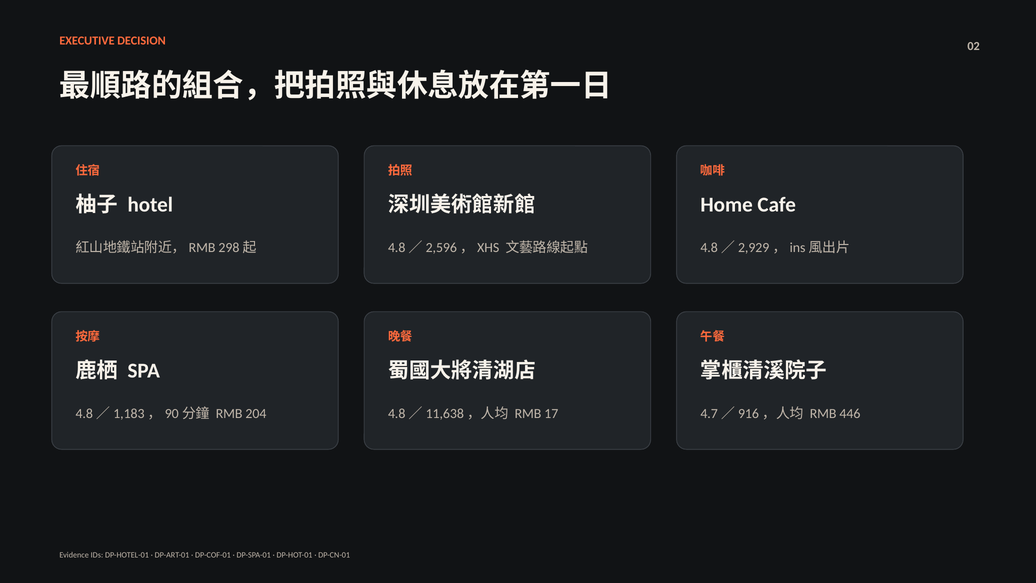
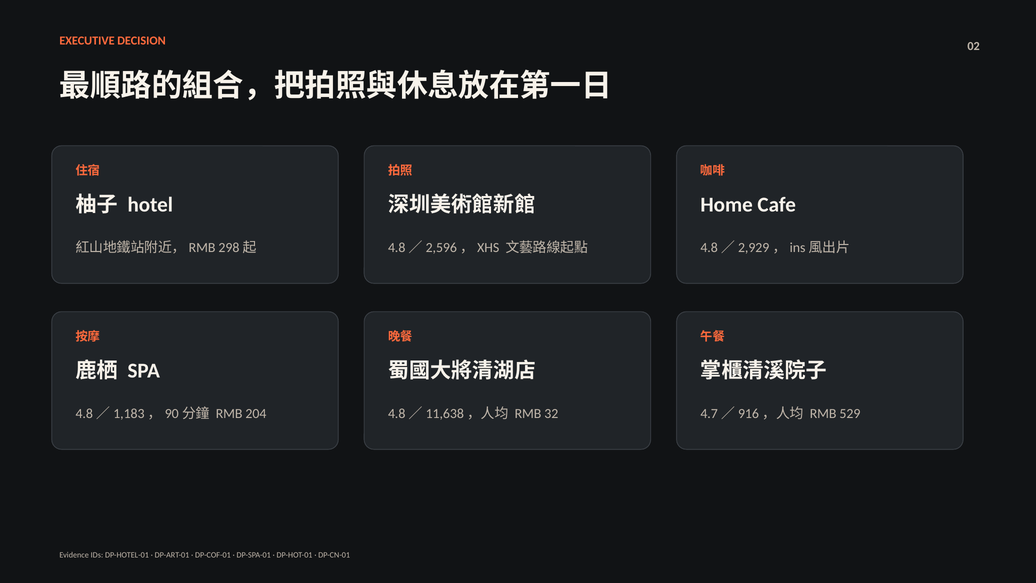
17: 17 -> 32
446: 446 -> 529
